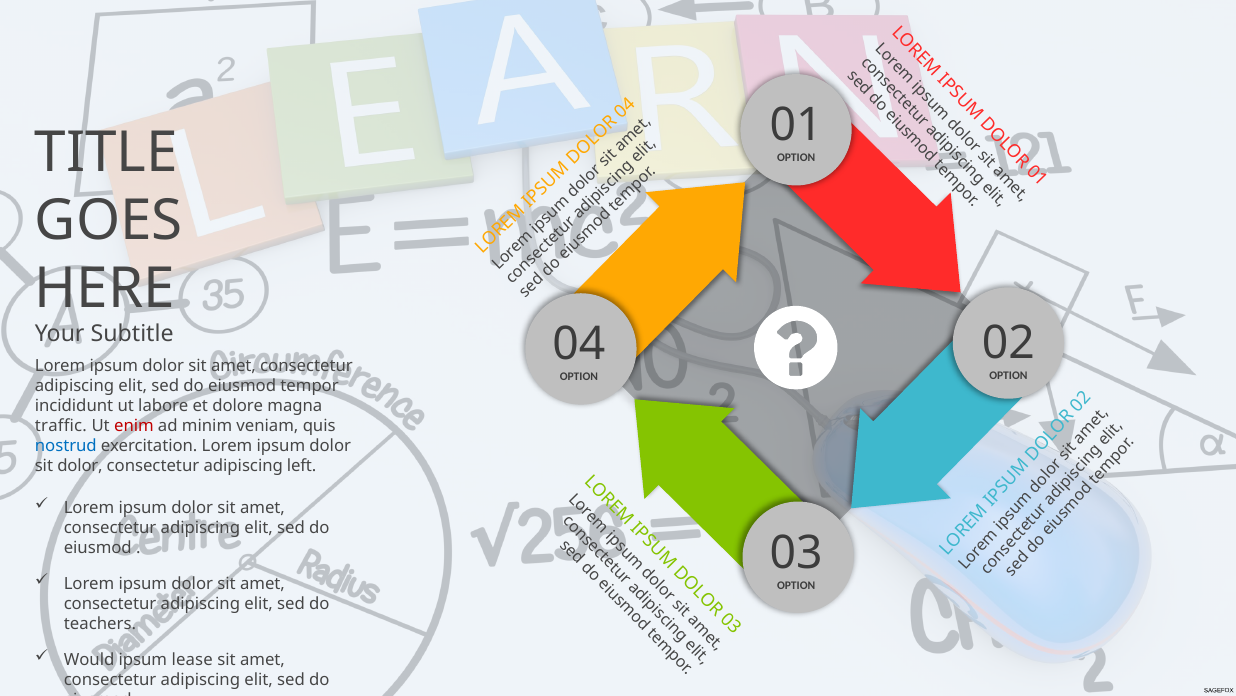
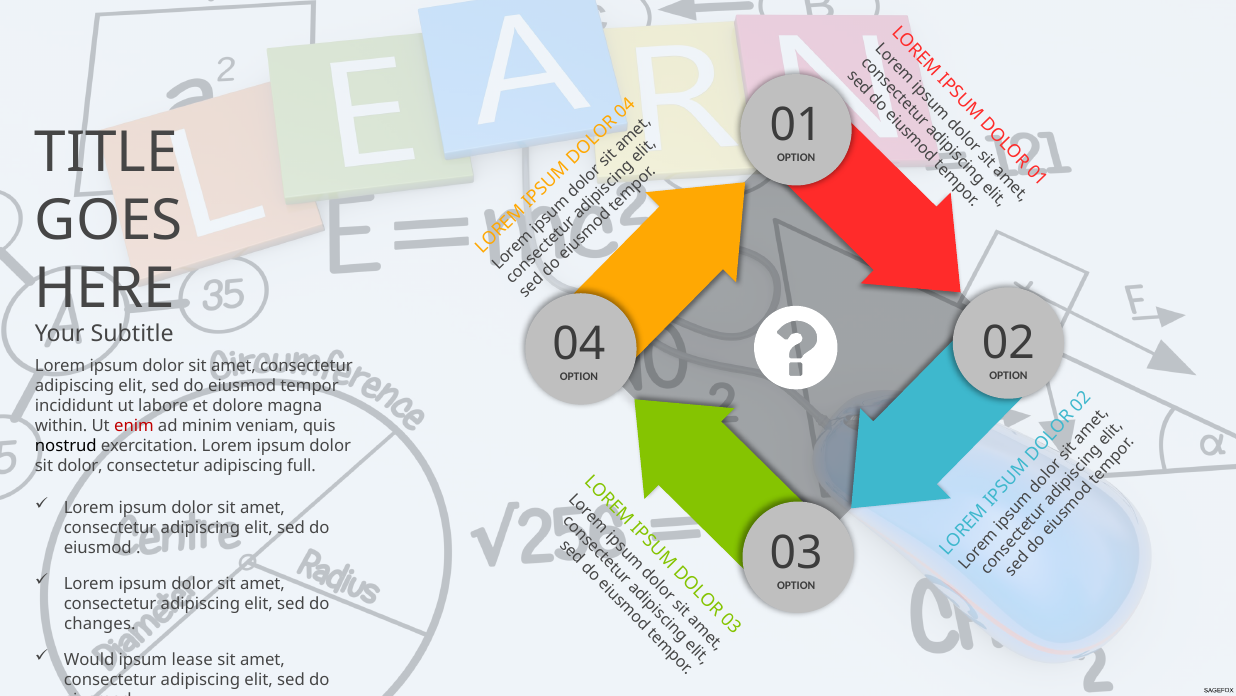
traffic: traffic -> within
nostrud colour: blue -> black
left: left -> full
teachers: teachers -> changes
